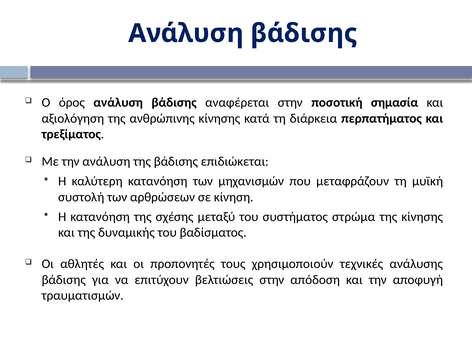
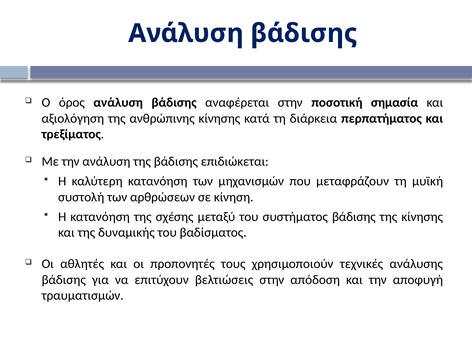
συστήματος στρώμα: στρώμα -> βάδισης
